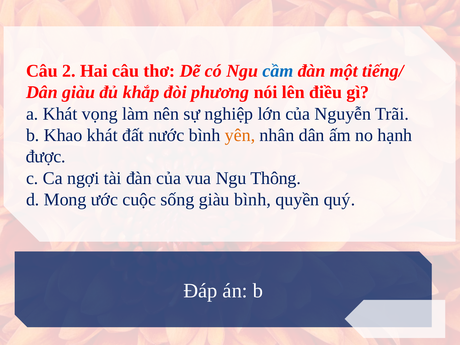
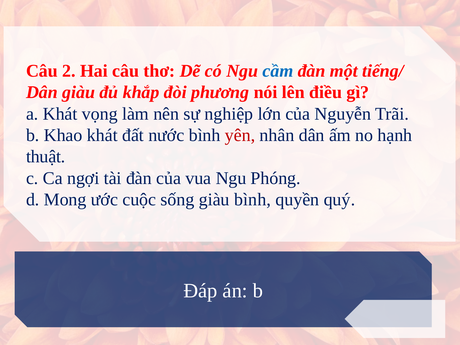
yên colour: orange -> red
được: được -> thuật
Thông: Thông -> Phóng
